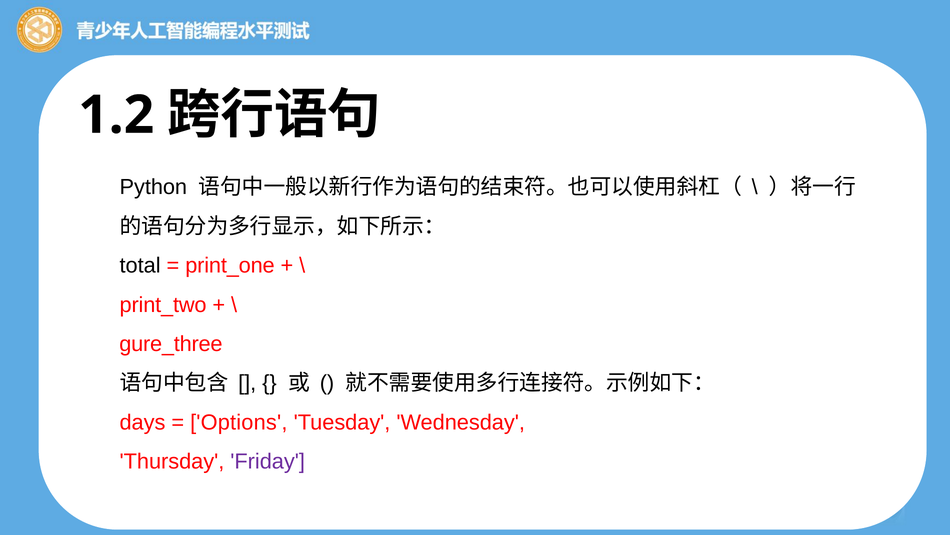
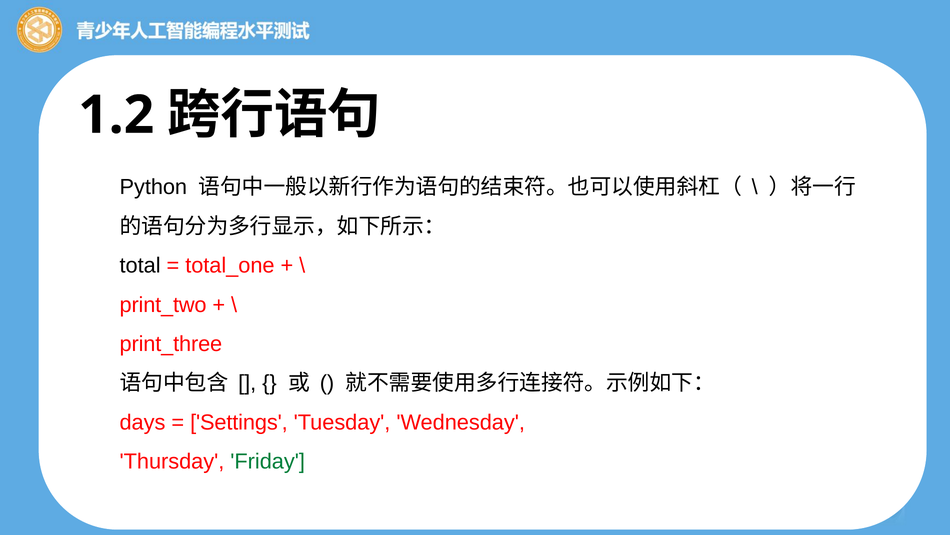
print_one: print_one -> total_one
gure_three: gure_three -> print_three
Options: Options -> Settings
Friday colour: purple -> green
